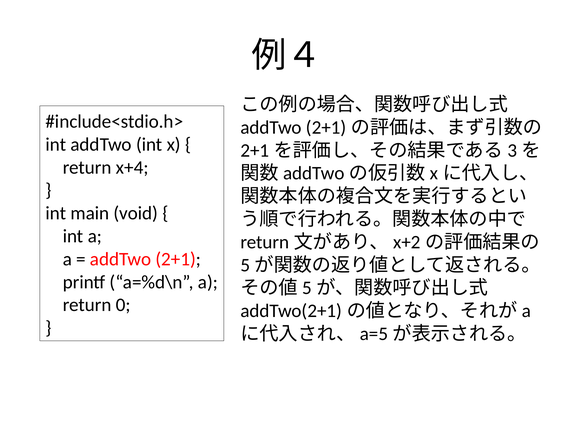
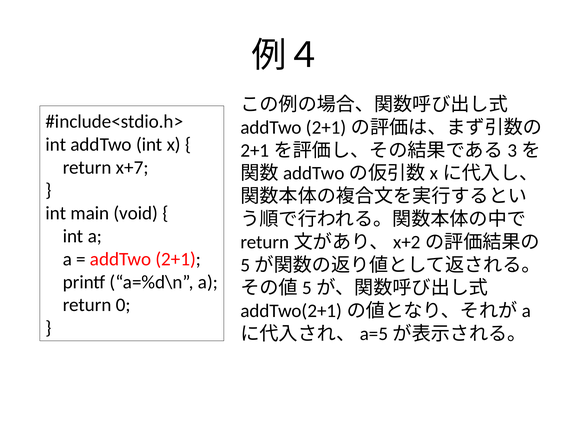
x+4: x+4 -> x+7
